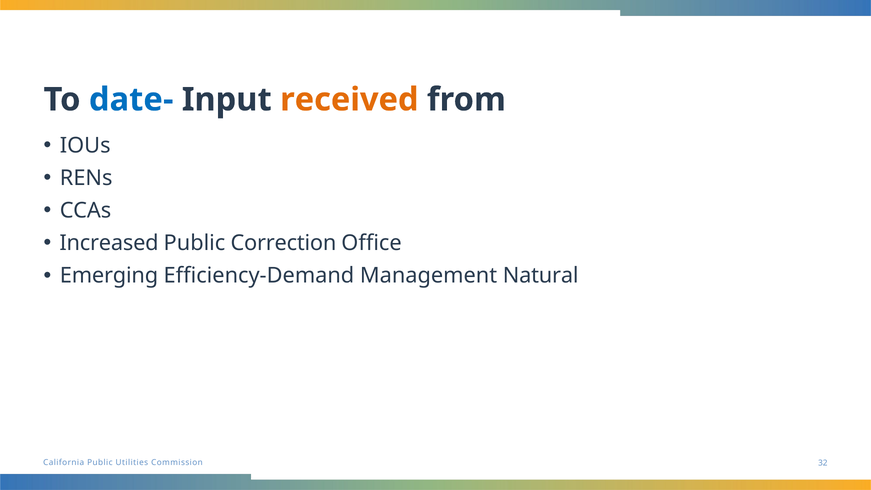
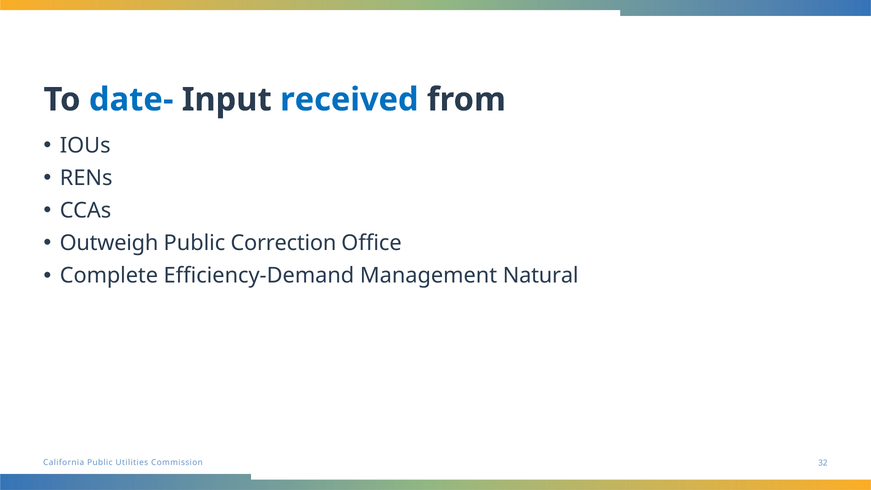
received colour: orange -> blue
Increased: Increased -> Outweigh
Emerging: Emerging -> Complete
